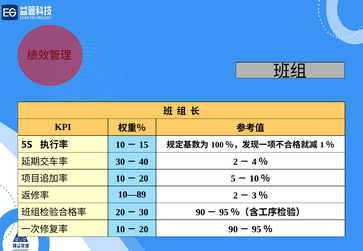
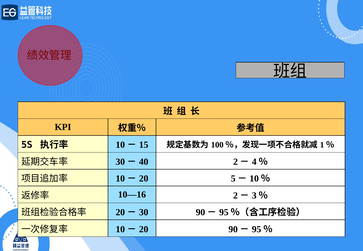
10—89: 10—89 -> 10—16
